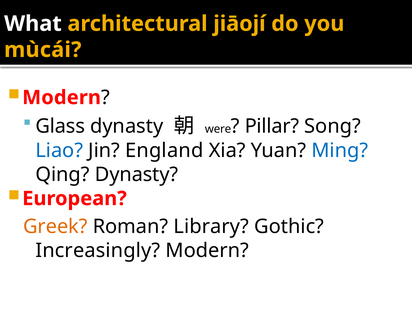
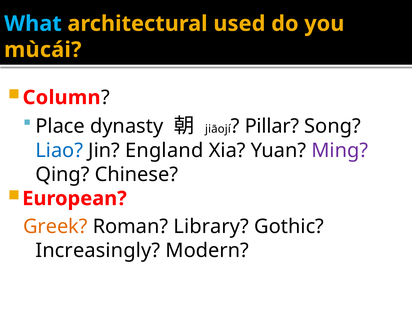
What colour: white -> light blue
jiāojí: jiāojí -> used
Modern at (62, 98): Modern -> Column
Glass: Glass -> Place
were: were -> jiāojí
Ming colour: blue -> purple
Qing Dynasty: Dynasty -> Chinese
